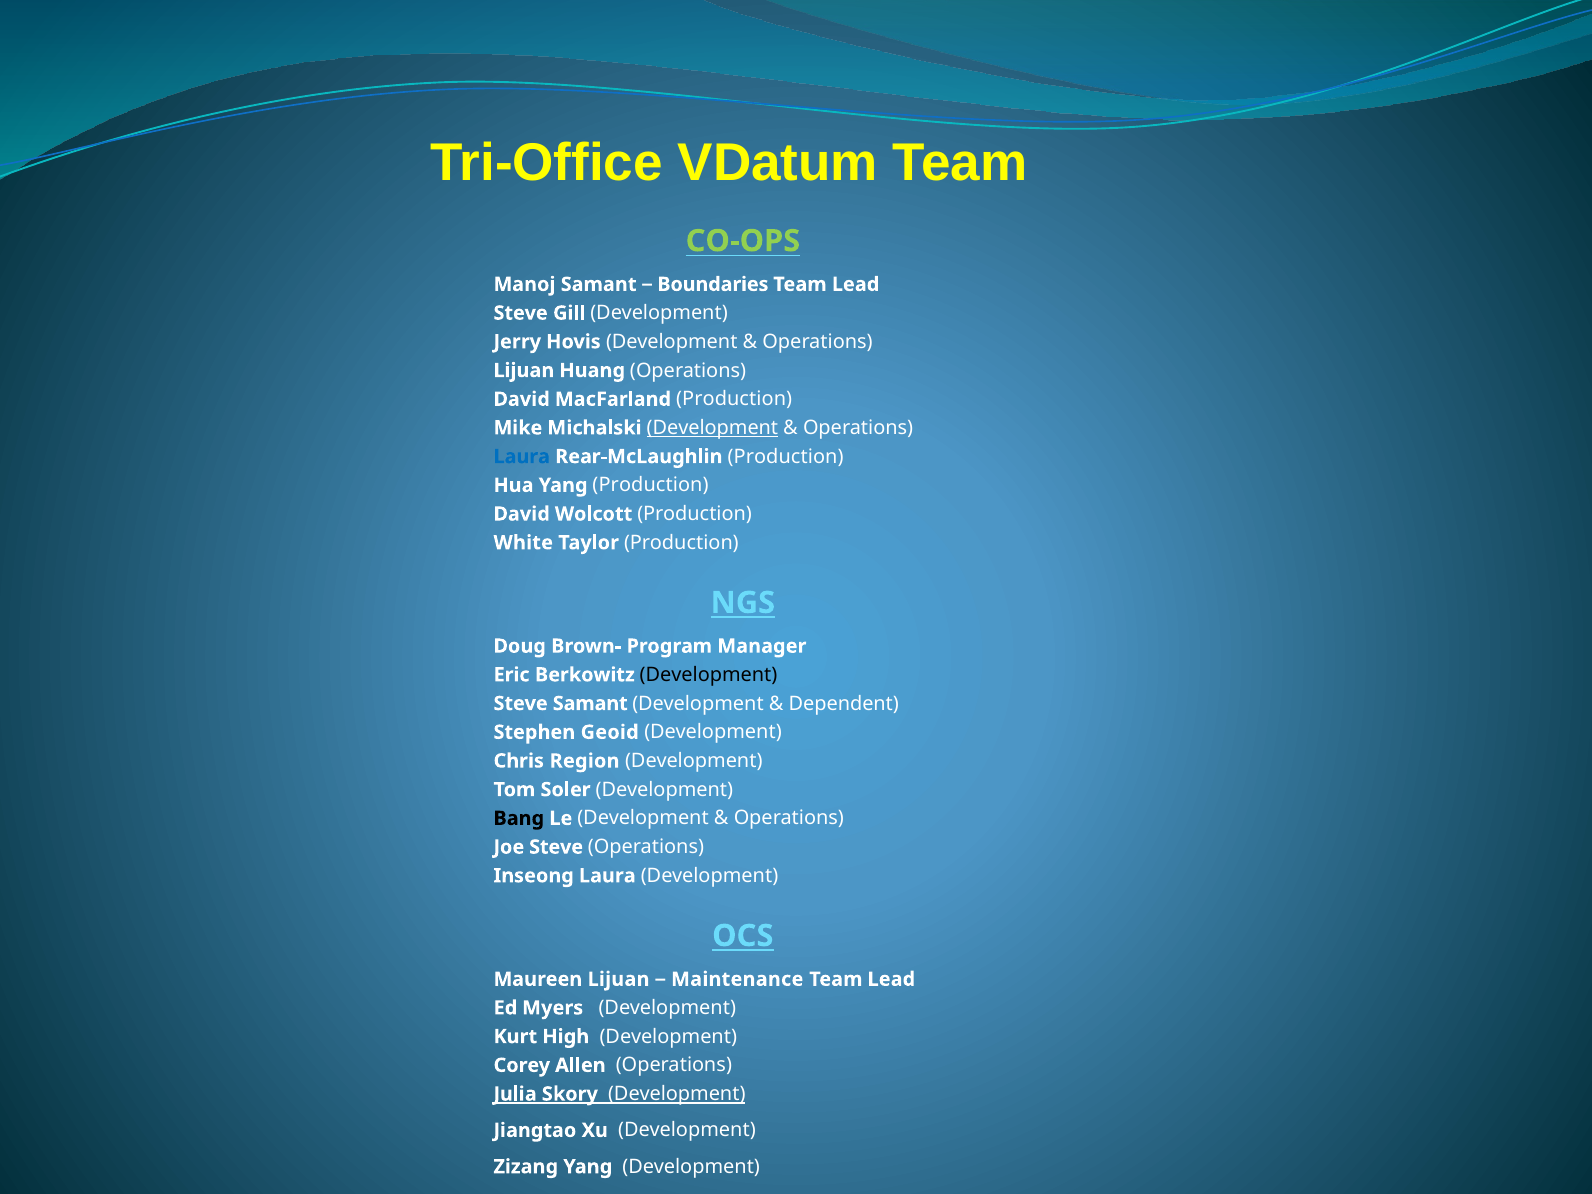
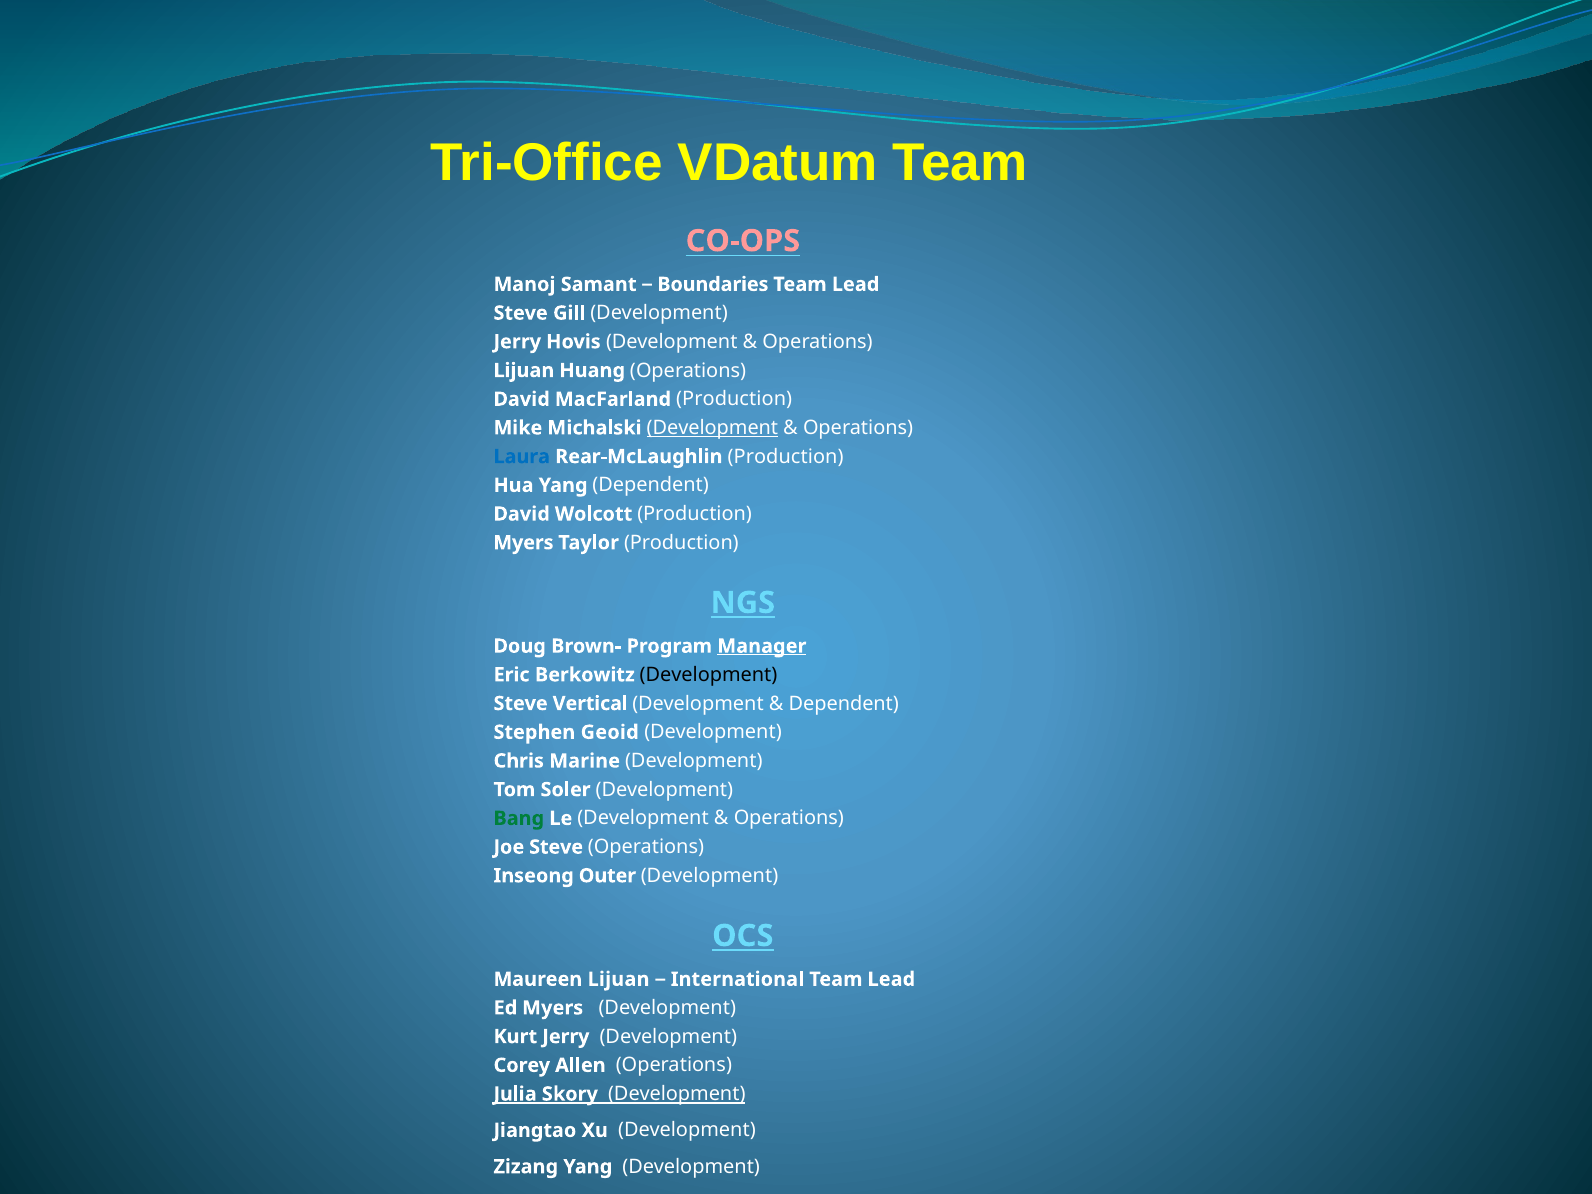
CO-OPS colour: light green -> pink
Yang Production: Production -> Dependent
White at (523, 543): White -> Myers
Manager underline: none -> present
Steve Samant: Samant -> Vertical
Region: Region -> Marine
Bang colour: black -> green
Inseong Laura: Laura -> Outer
Maintenance: Maintenance -> International
Kurt High: High -> Jerry
